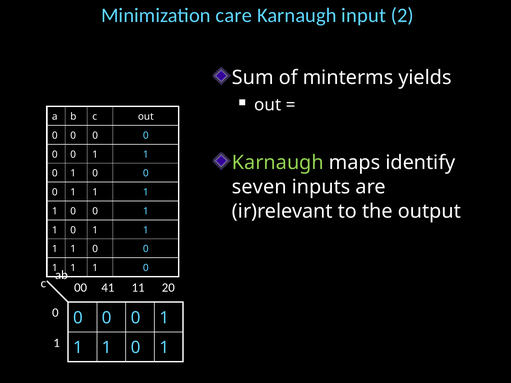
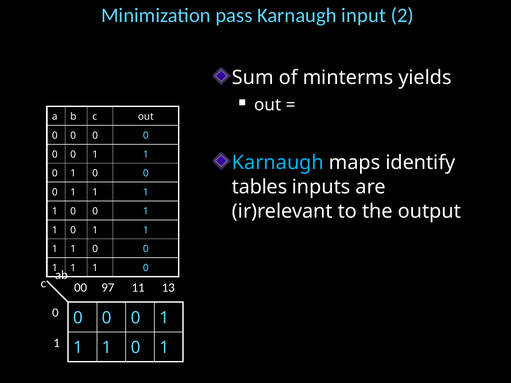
care: care -> pass
Karnaugh at (278, 163) colour: light green -> light blue
seven: seven -> tables
41: 41 -> 97
20: 20 -> 13
